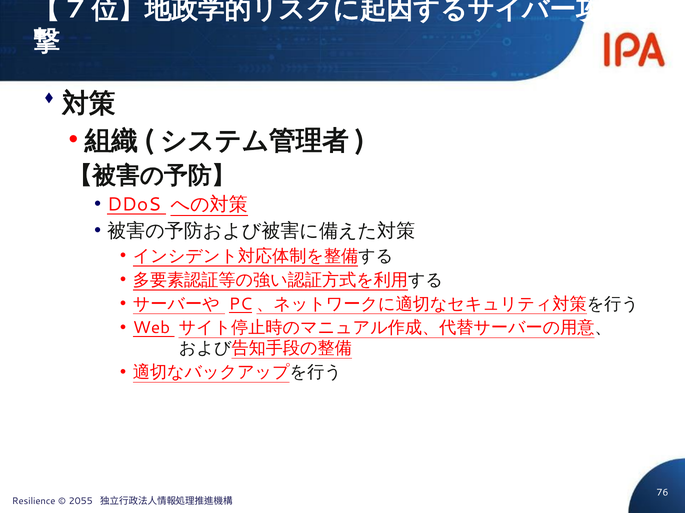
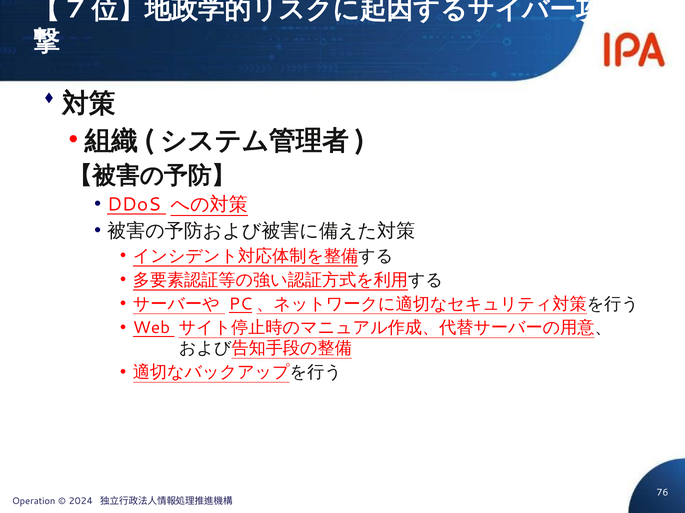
Resilience: Resilience -> Operation
2055: 2055 -> 2024
